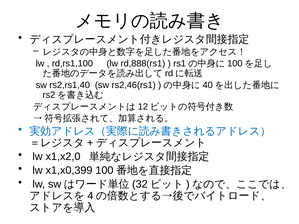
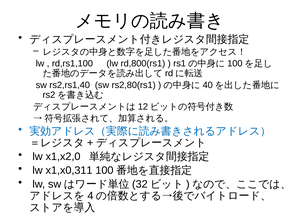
rd,888(rs1: rd,888(rs1 -> rd,800(rs1
rs2,46(rs1: rs2,46(rs1 -> rs2,80(rs1
x1,x0,399: x1,x0,399 -> x1,x0,311
